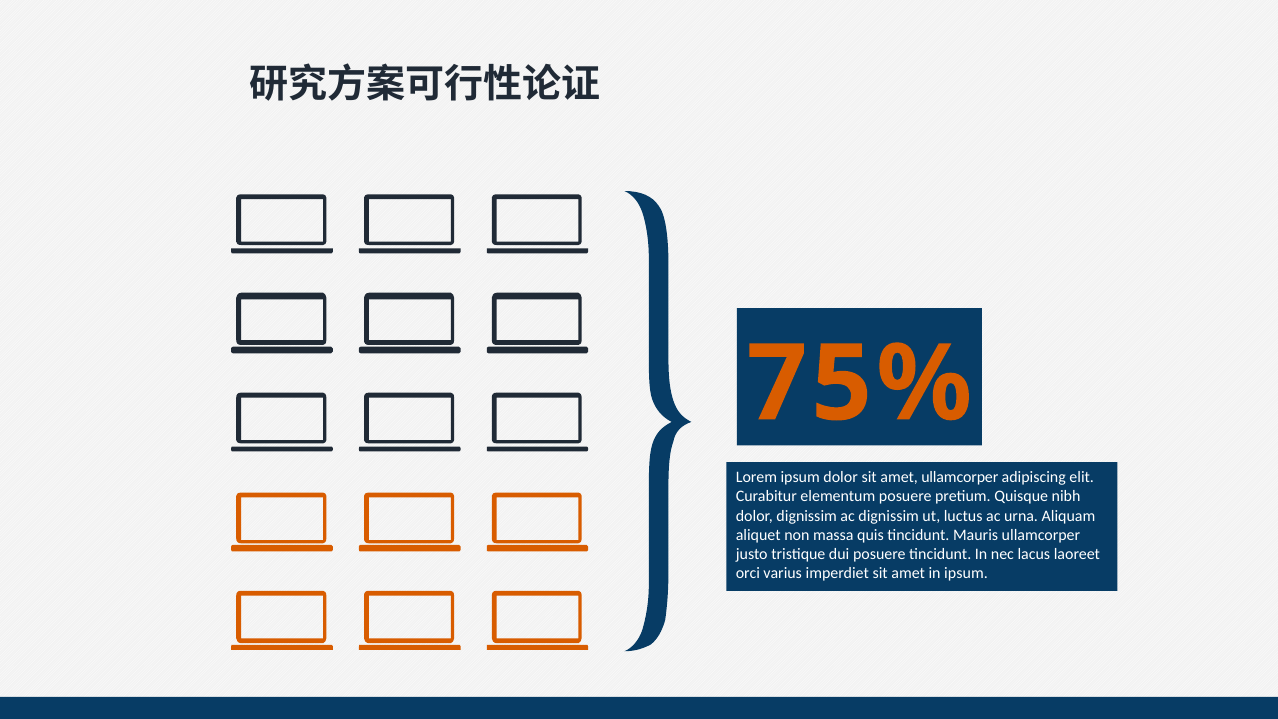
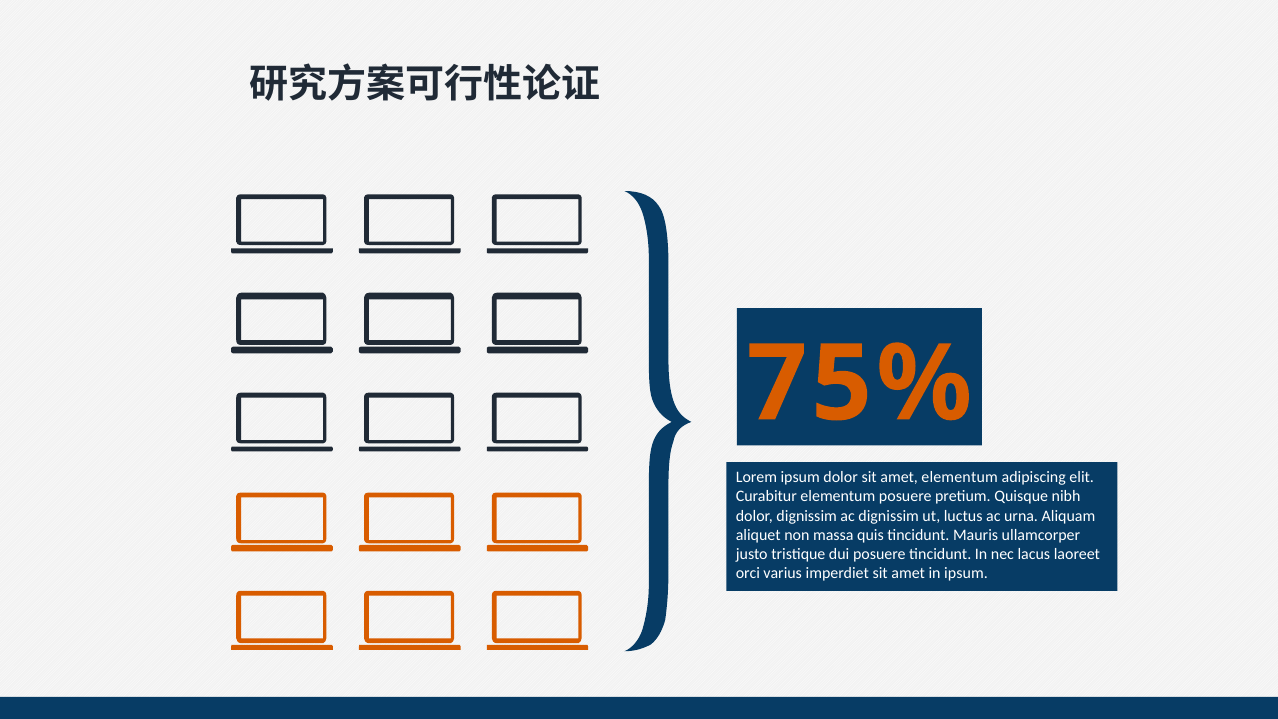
amet ullamcorper: ullamcorper -> elementum
